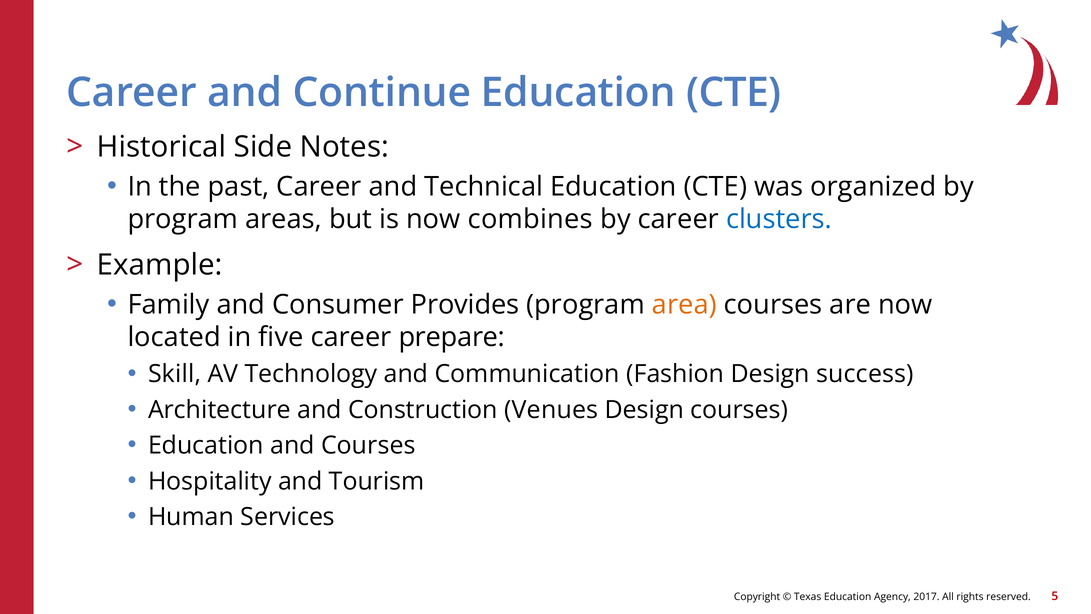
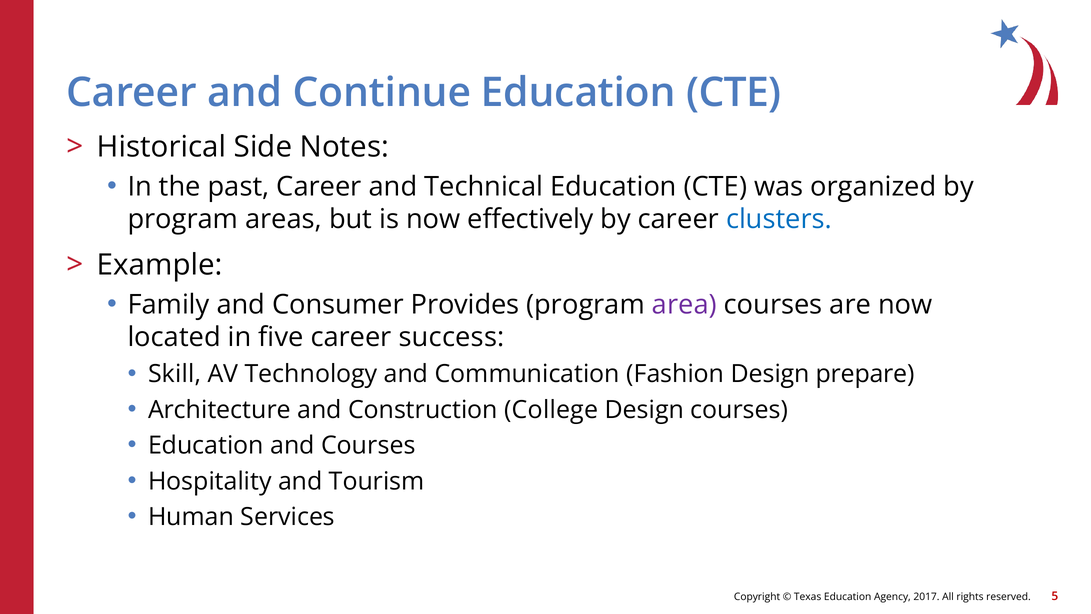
combines: combines -> effectively
area colour: orange -> purple
prepare: prepare -> success
success: success -> prepare
Venues: Venues -> College
